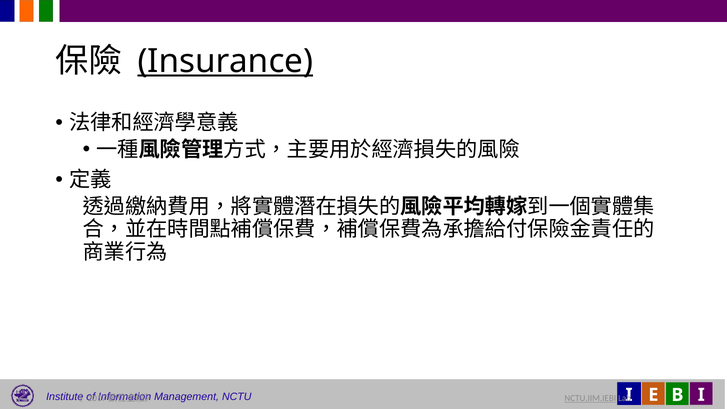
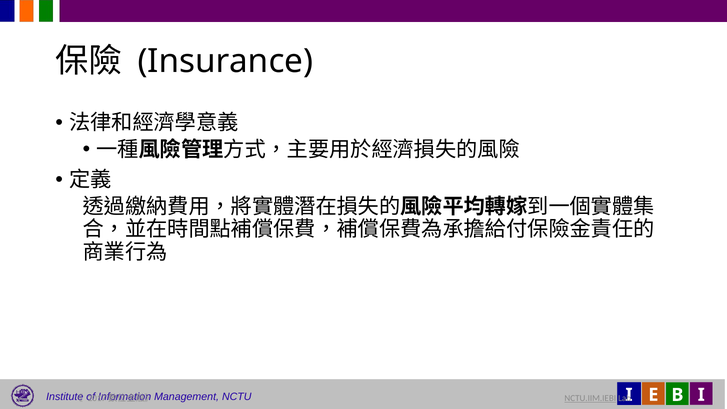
Insurance underline: present -> none
